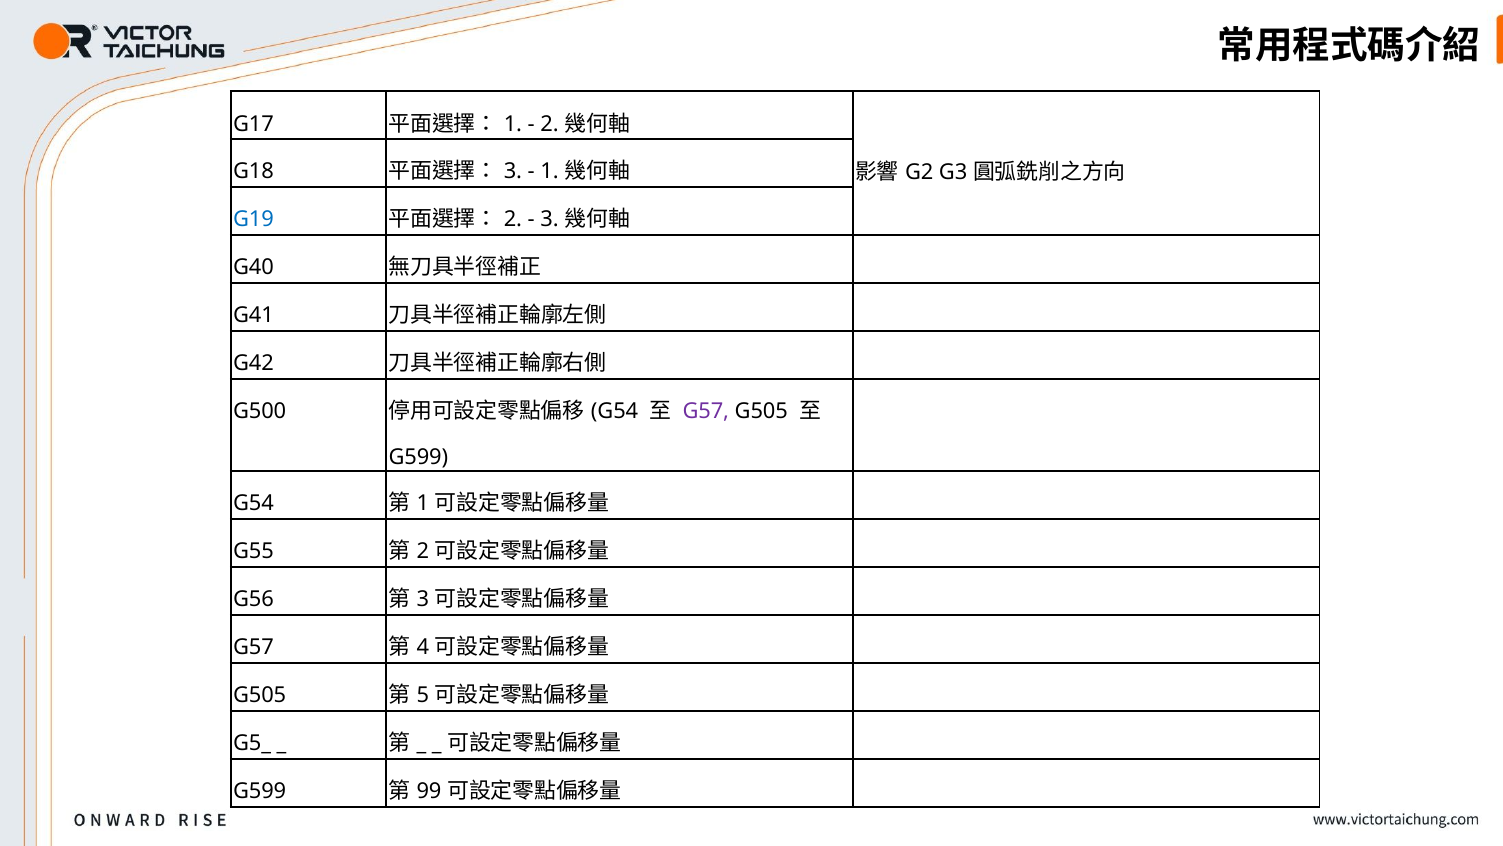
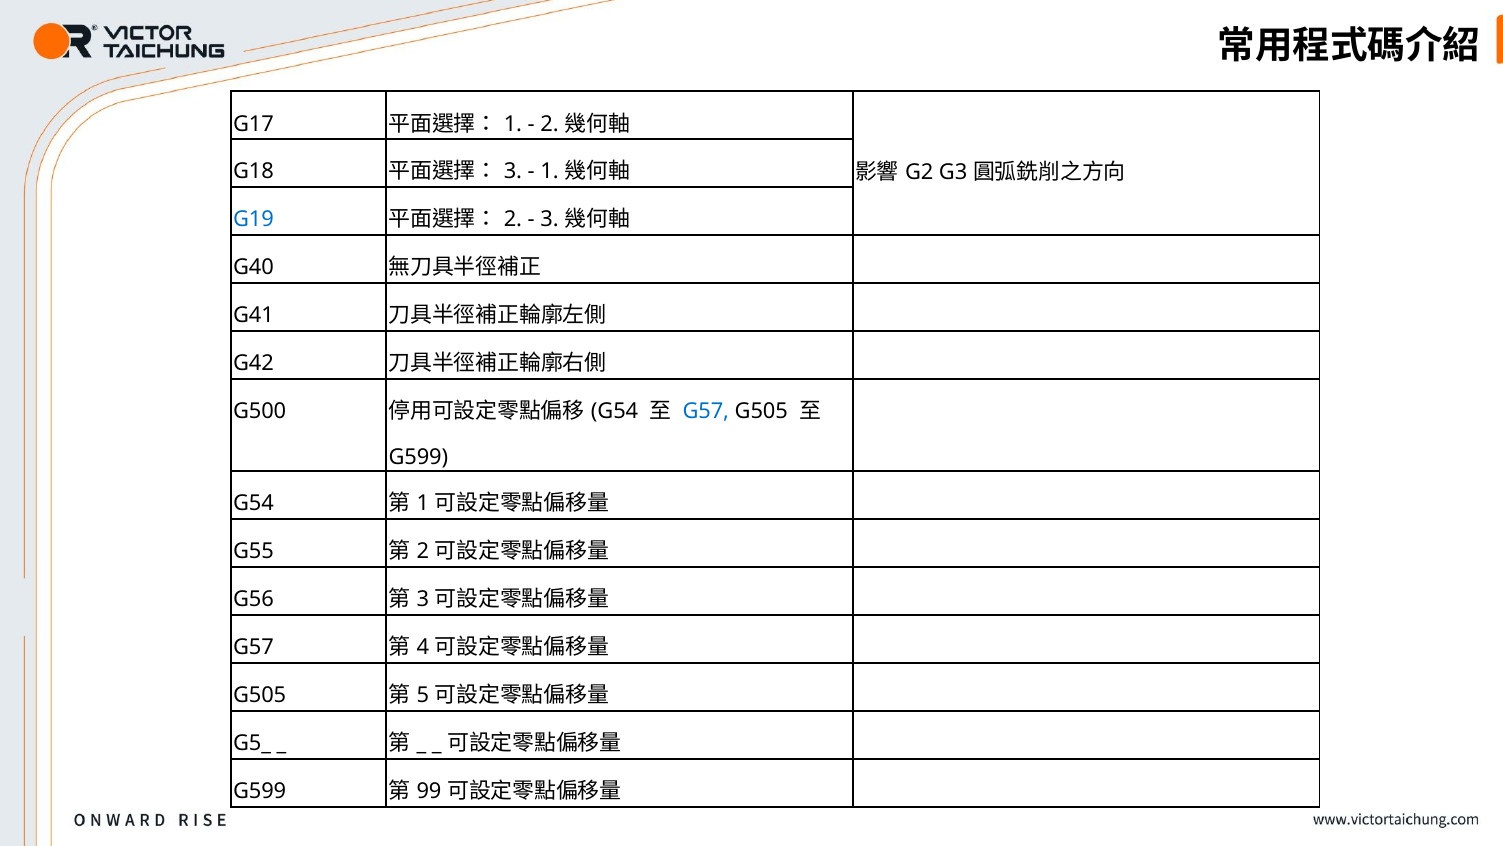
G57 at (706, 411) colour: purple -> blue
